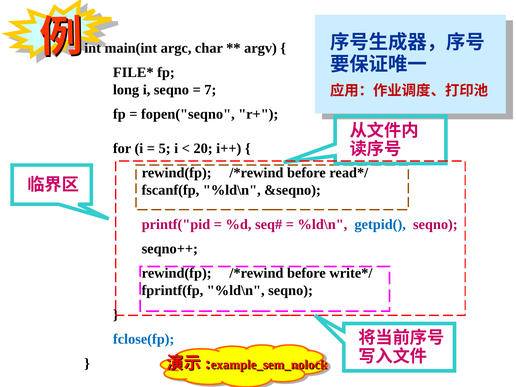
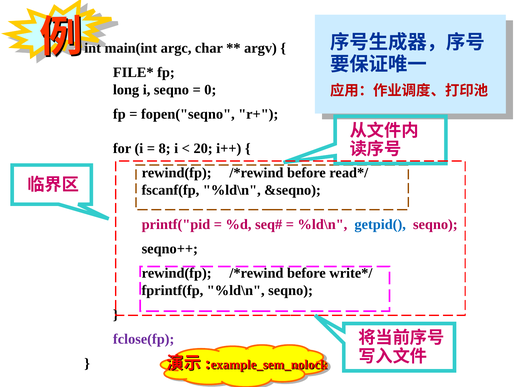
7: 7 -> 0
5: 5 -> 8
fclose(fp colour: blue -> purple
